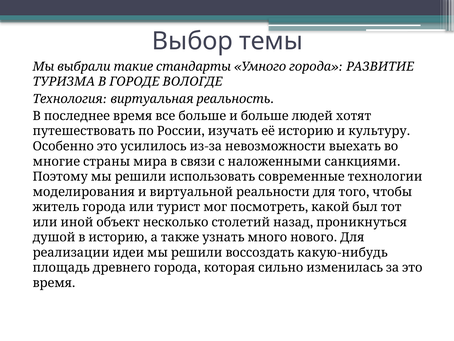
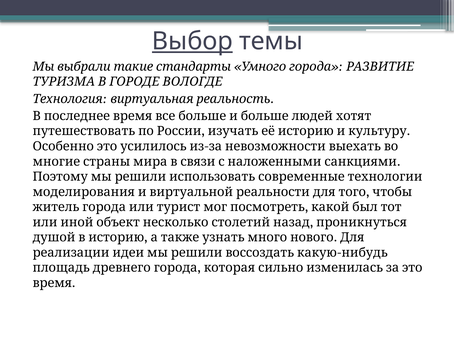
Выбор underline: none -> present
